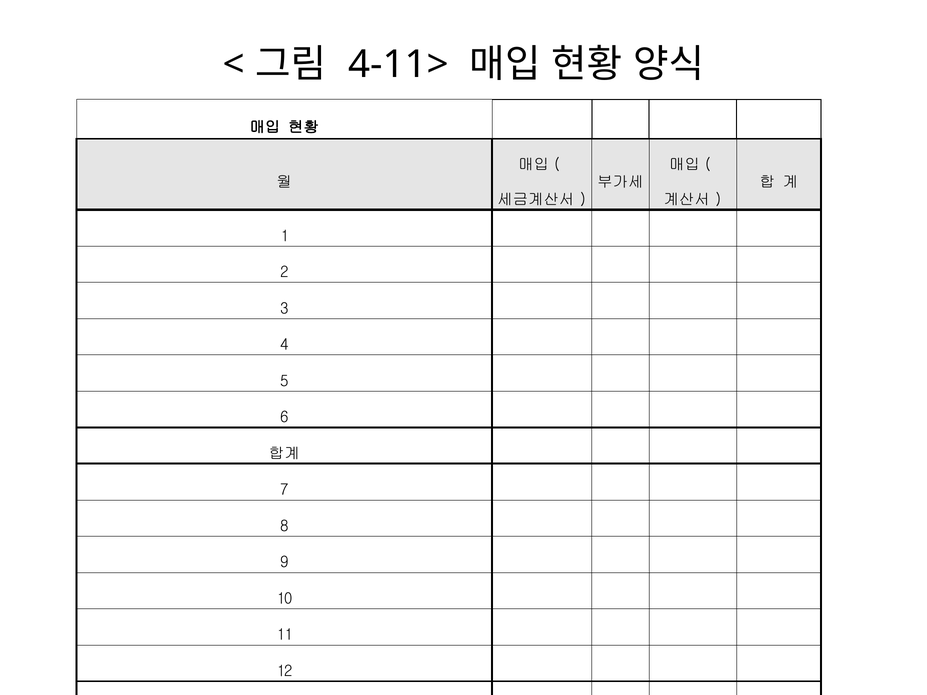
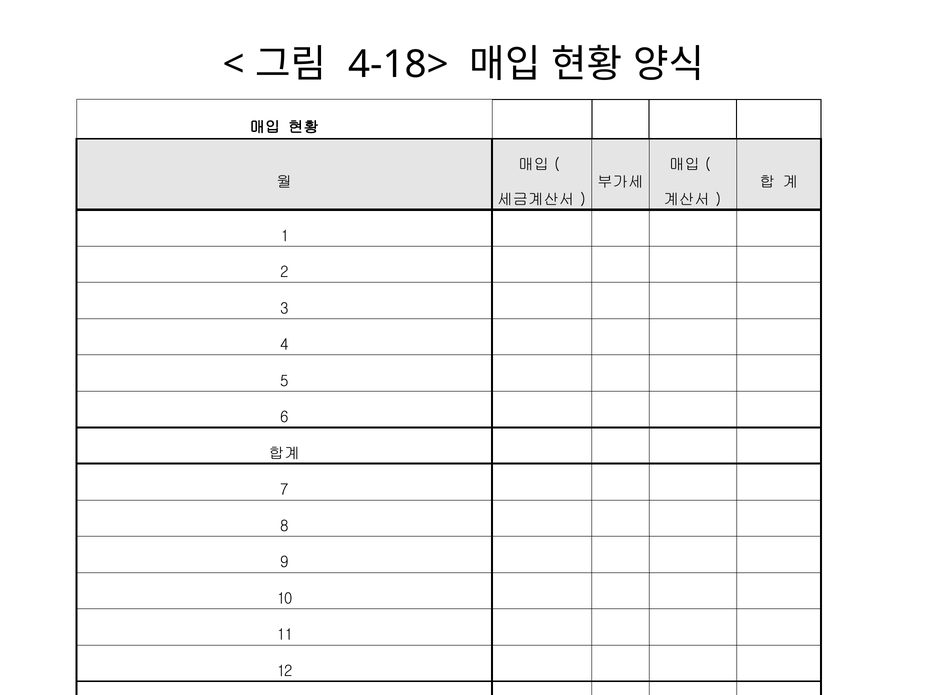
4-11>: 4-11> -> 4-18>
